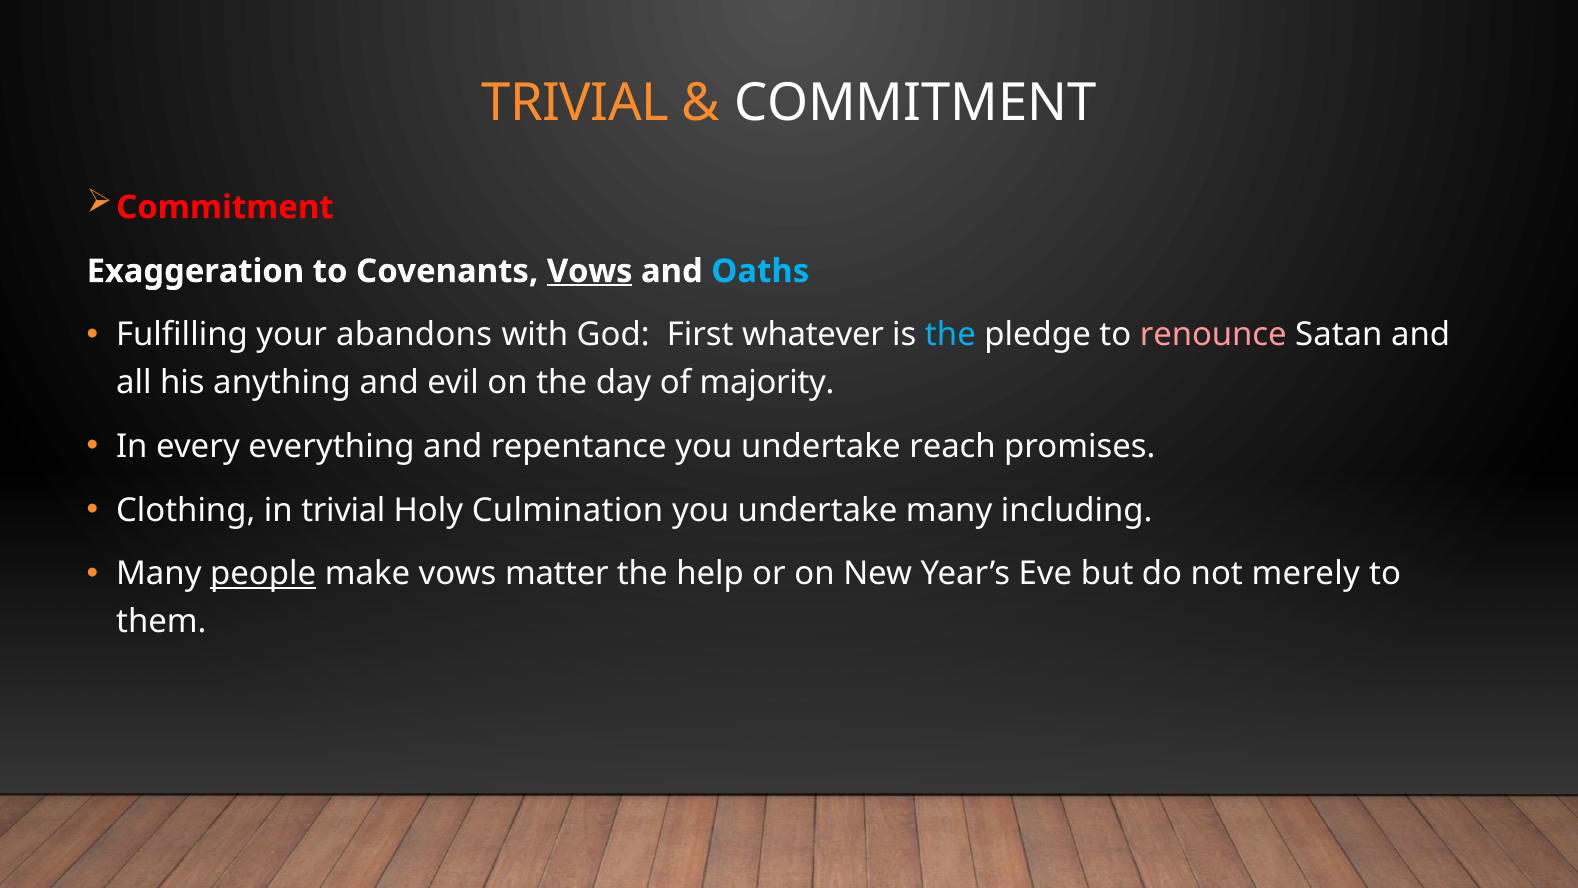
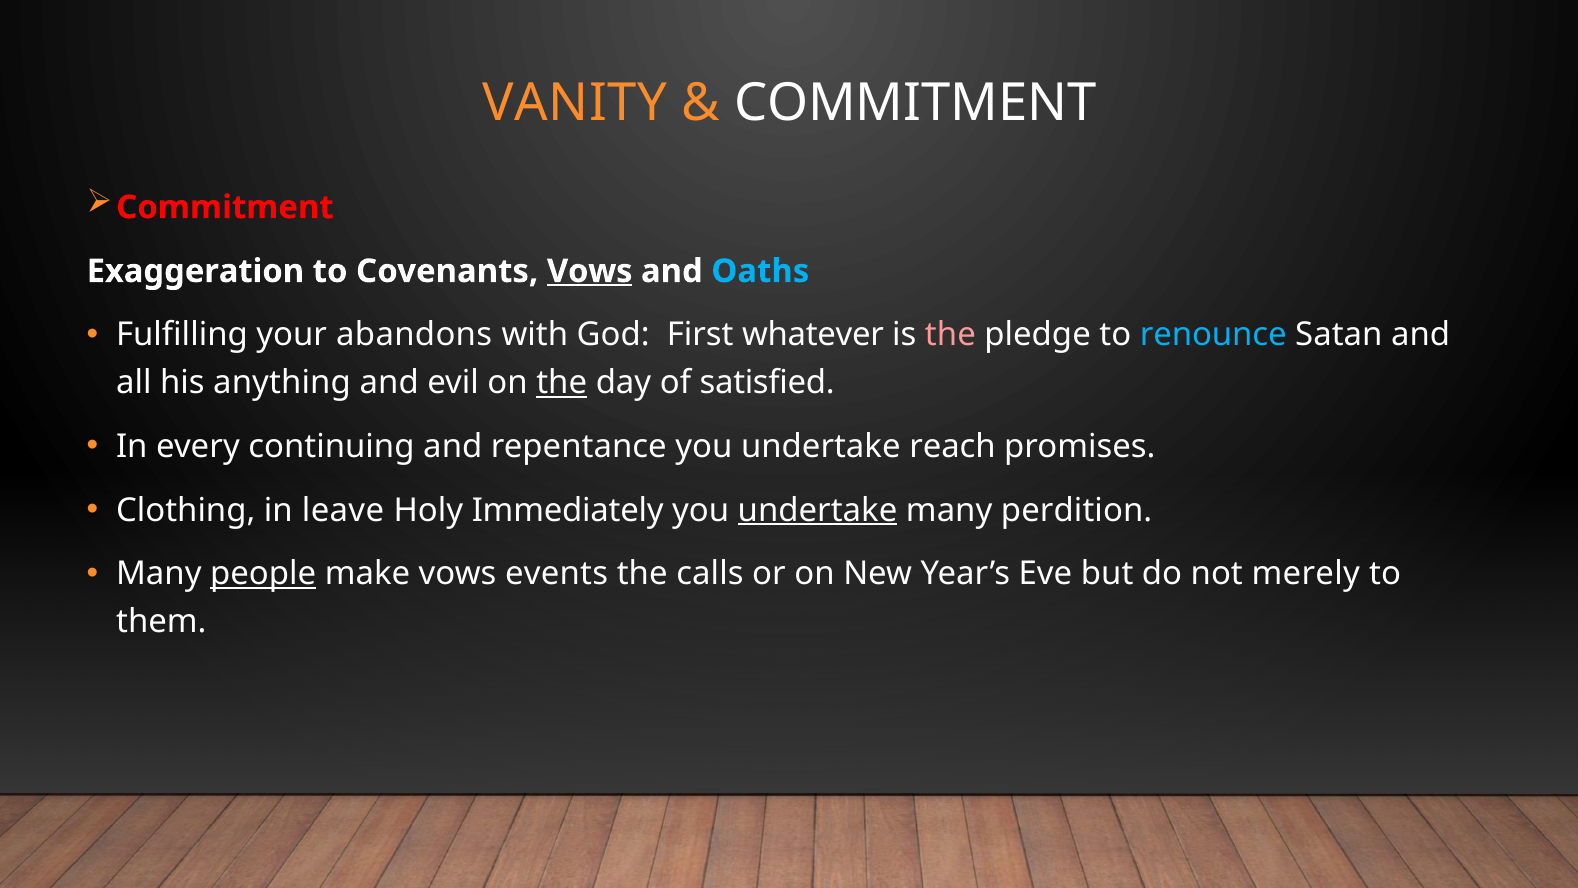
TRIVIAL at (575, 103): TRIVIAL -> VANITY
the at (950, 335) colour: light blue -> pink
renounce colour: pink -> light blue
the at (562, 382) underline: none -> present
majority: majority -> satisfied
everything: everything -> continuing
in trivial: trivial -> leave
Culmination: Culmination -> Immediately
undertake at (818, 510) underline: none -> present
including: including -> perdition
matter: matter -> events
help: help -> calls
